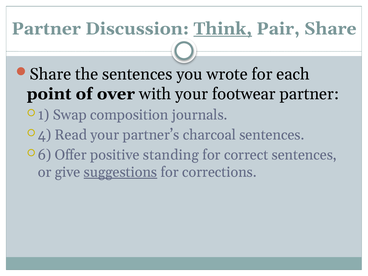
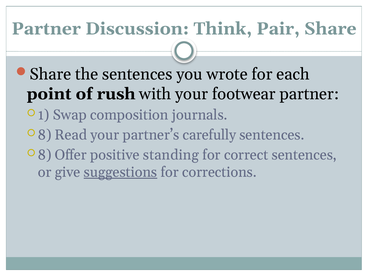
Think underline: present -> none
over: over -> rush
4 at (45, 135): 4 -> 8
charcoal: charcoal -> carefully
6 at (45, 155): 6 -> 8
